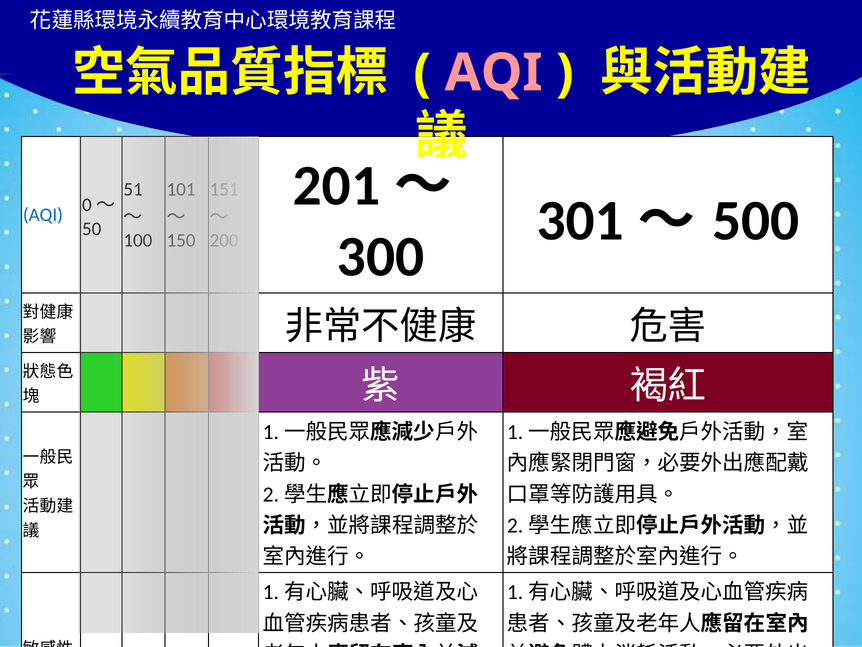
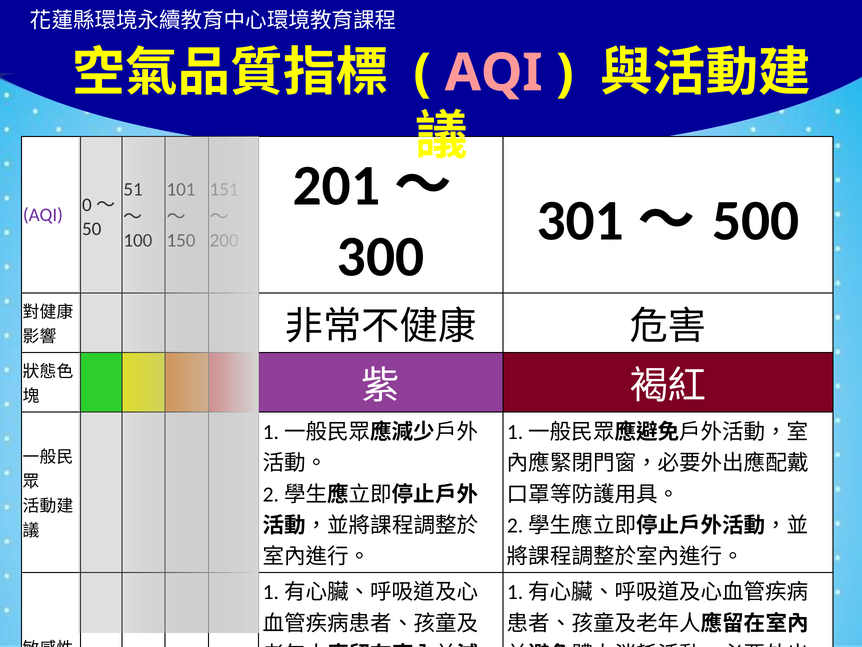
AQI at (43, 215) colour: blue -> purple
